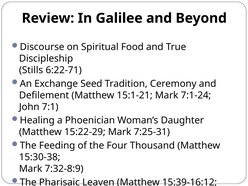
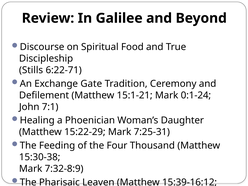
Seed: Seed -> Gate
7:1-24: 7:1-24 -> 0:1-24
